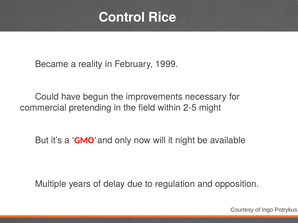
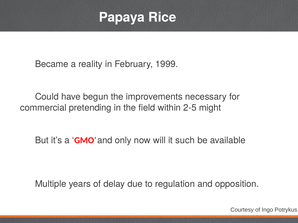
Control: Control -> Papaya
night: night -> such
